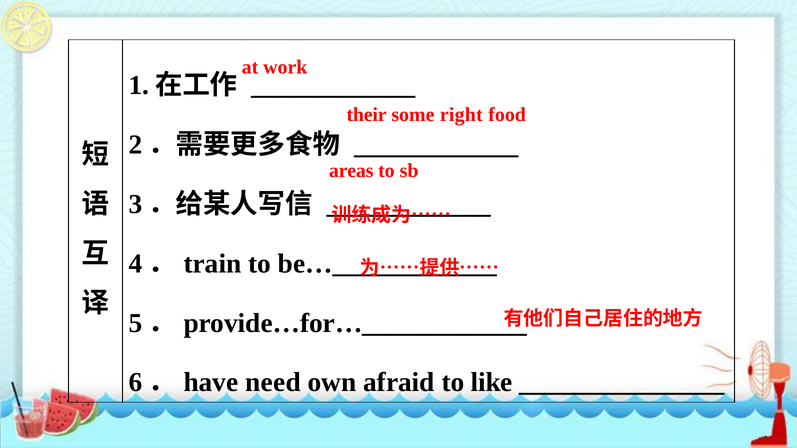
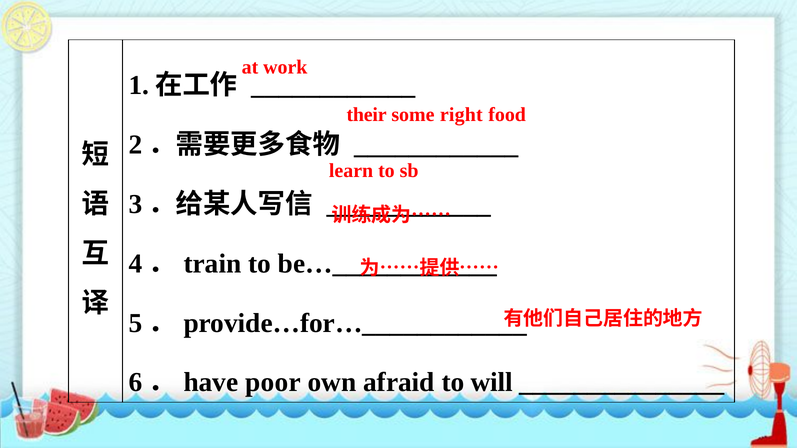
areas: areas -> learn
need: need -> poor
like: like -> will
